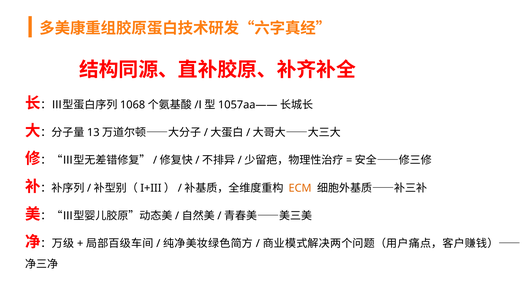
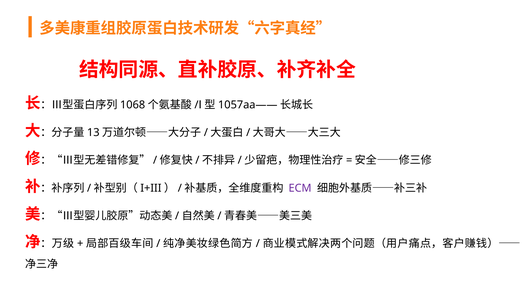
ECM colour: orange -> purple
